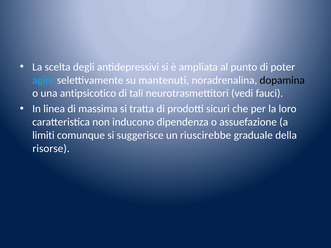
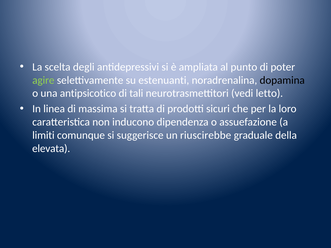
agire colour: light blue -> light green
mantenuti: mantenuti -> estenuanti
fauci: fauci -> letto
risorse: risorse -> elevata
